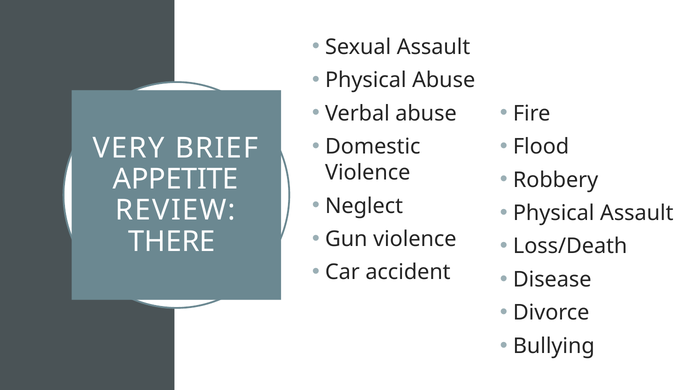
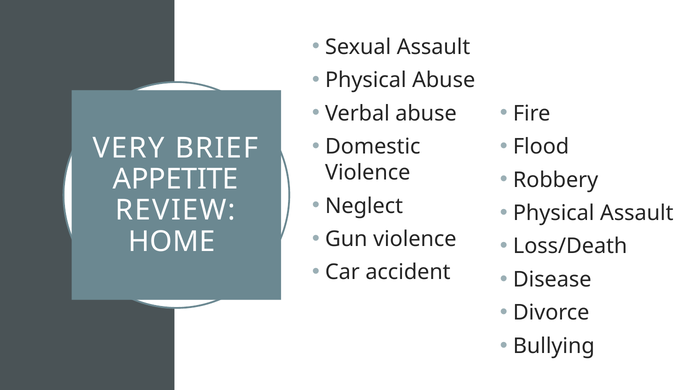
THERE: THERE -> HOME
